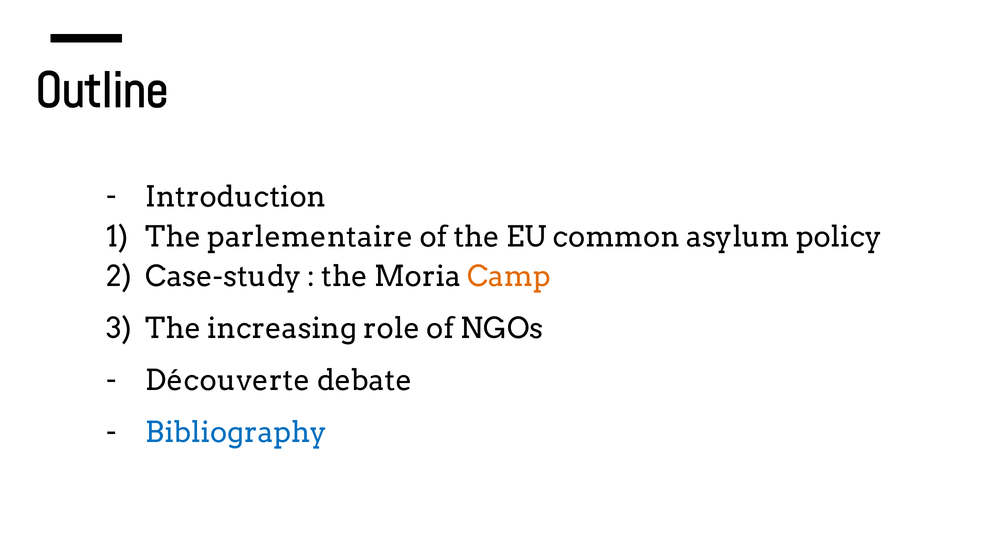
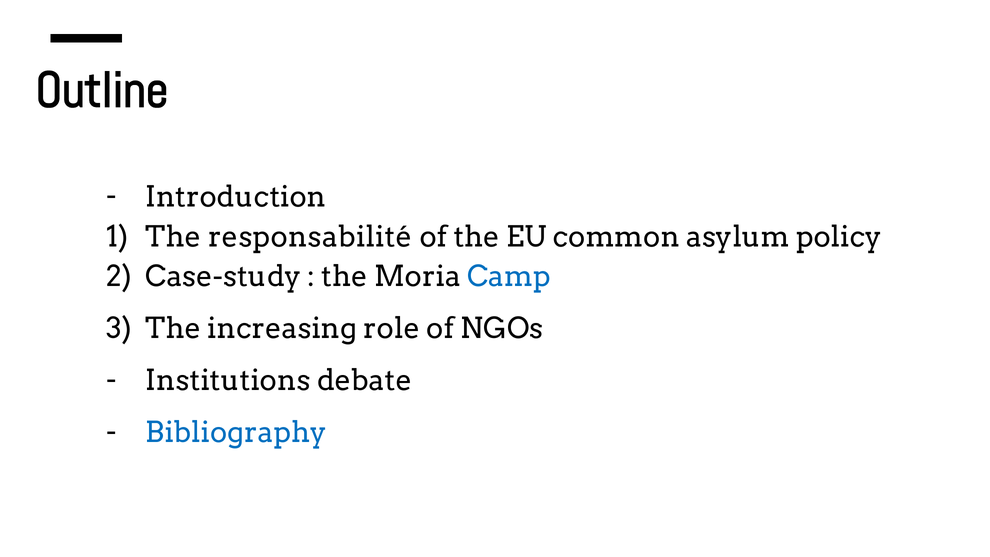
parlementaire: parlementaire -> responsabilité
Camp colour: orange -> blue
Découverte: Découverte -> Institutions
